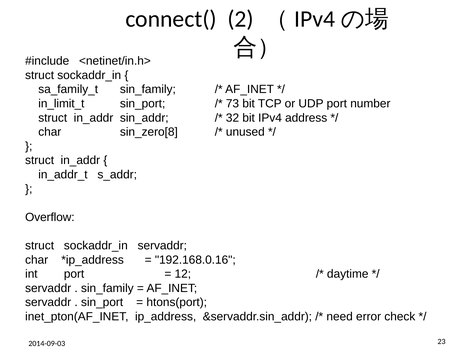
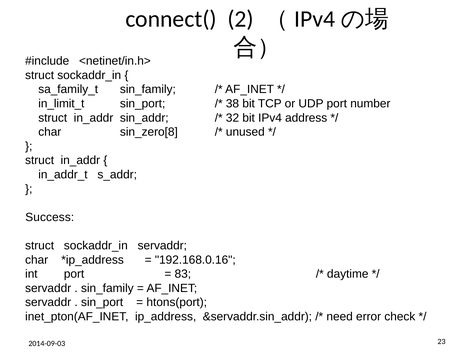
73: 73 -> 38
Overflow: Overflow -> Success
12: 12 -> 83
